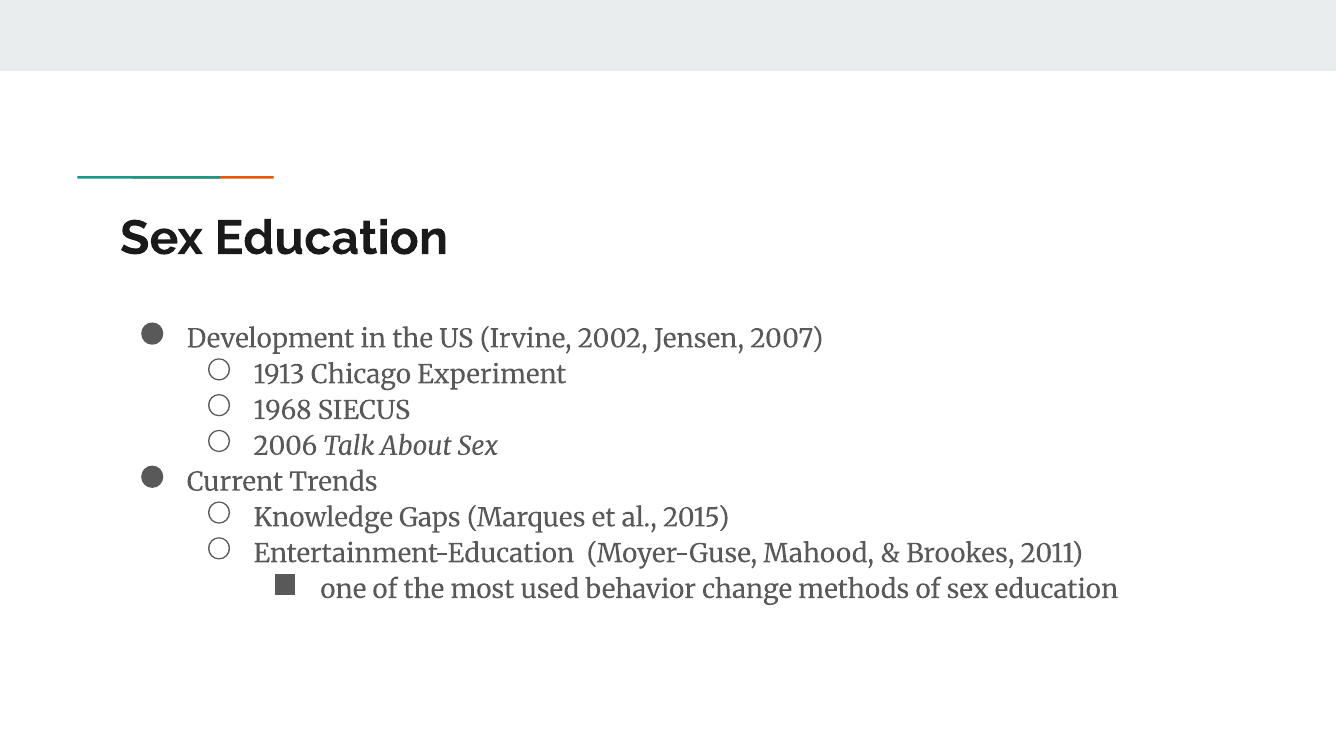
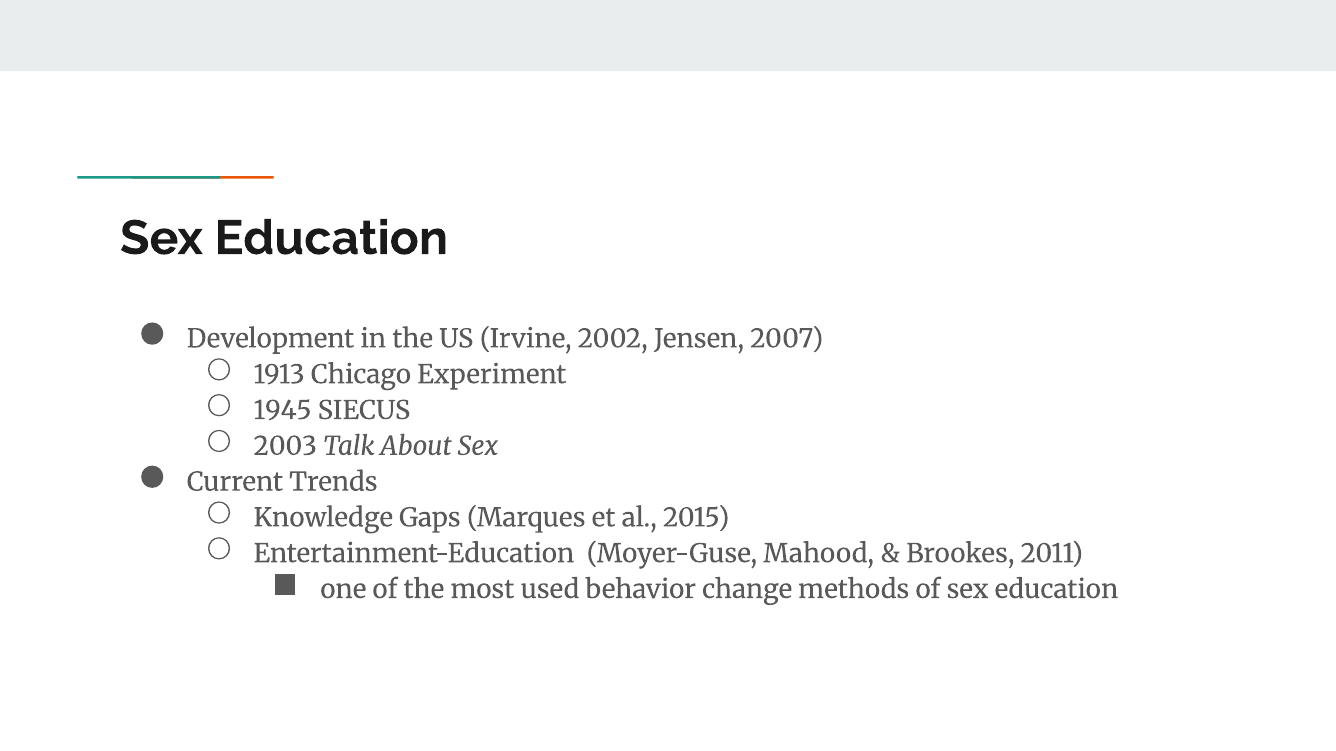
1968: 1968 -> 1945
2006: 2006 -> 2003
